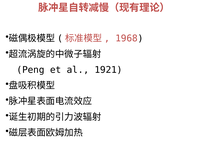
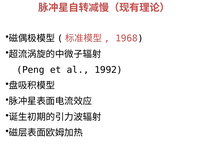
1921: 1921 -> 1992
